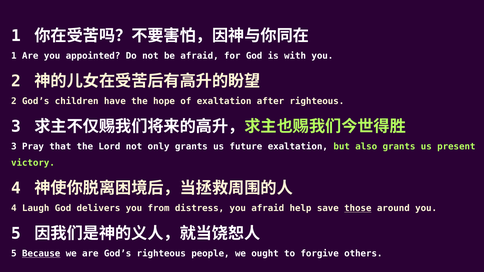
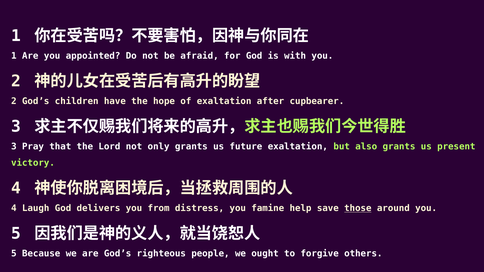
after righteous: righteous -> cupbearer
you afraid: afraid -> famine
Because underline: present -> none
